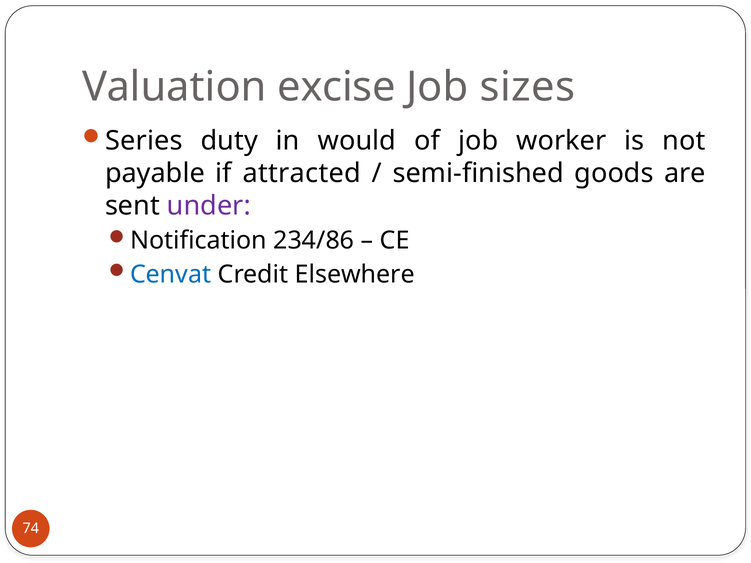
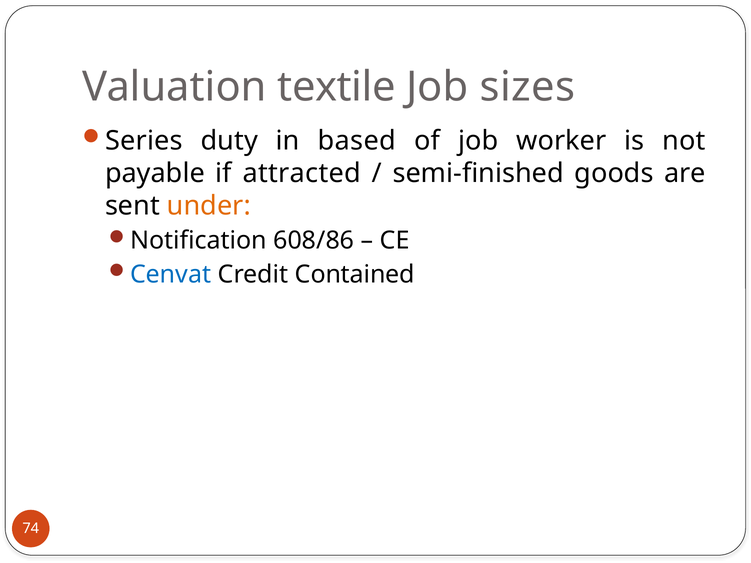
excise: excise -> textile
would: would -> based
under colour: purple -> orange
234/86: 234/86 -> 608/86
Elsewhere: Elsewhere -> Contained
